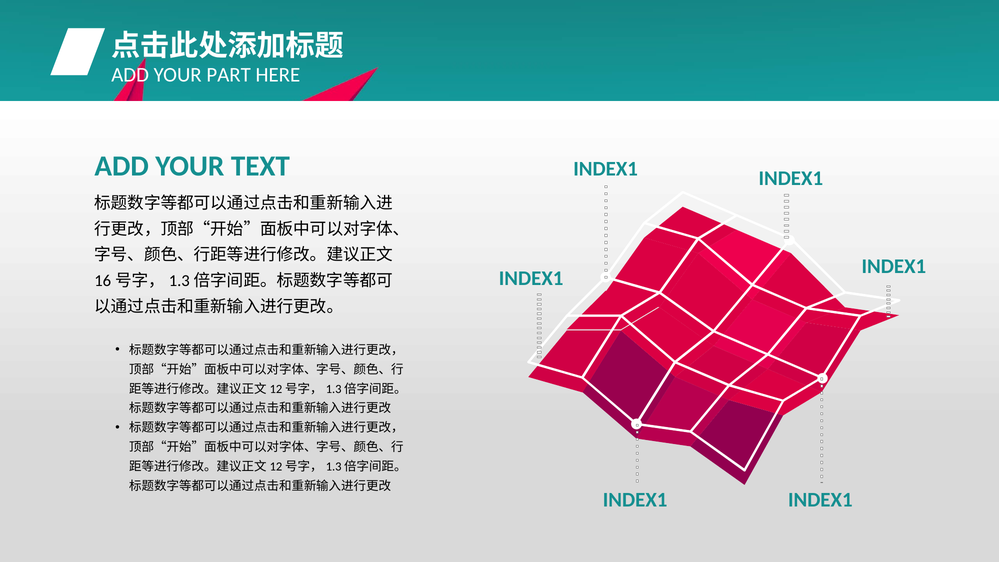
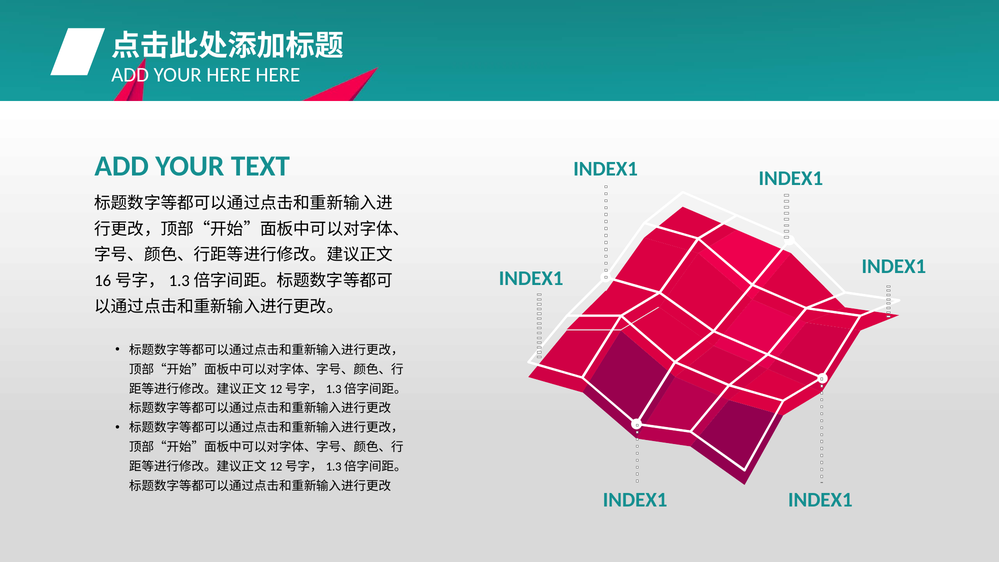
YOUR PART: PART -> HERE
